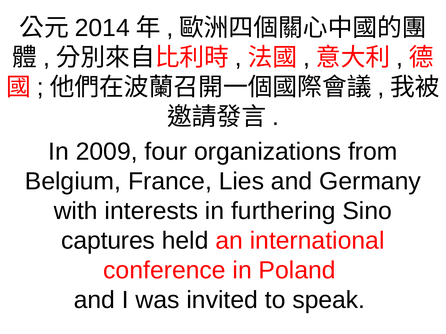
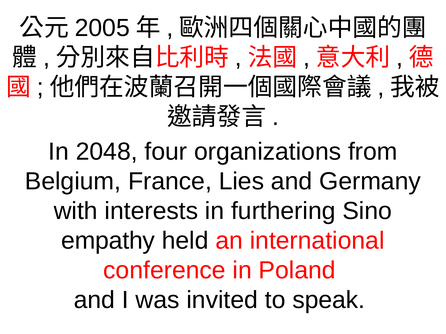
2014: 2014 -> 2005
2009: 2009 -> 2048
captures: captures -> empathy
